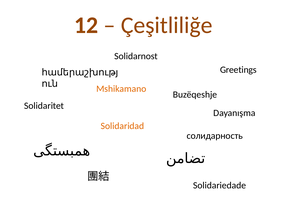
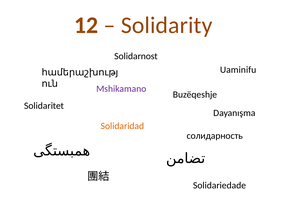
Çeşitliliğe: Çeşitliliğe -> Solidarity
Greetings: Greetings -> Uaminifu
Mshikamano colour: orange -> purple
